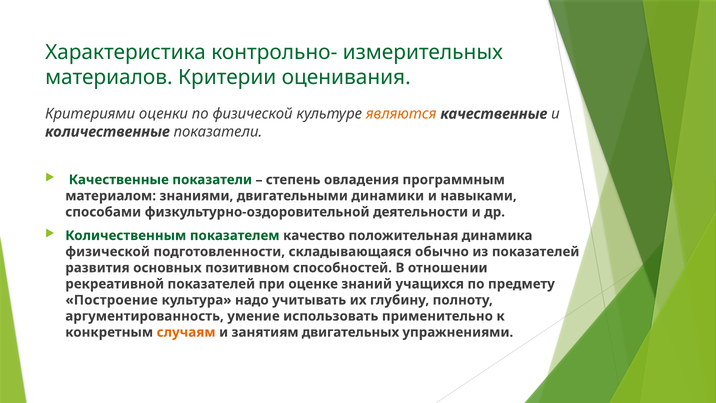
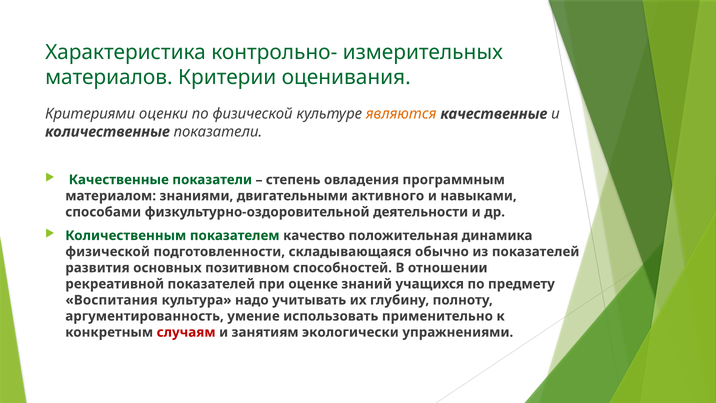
динамики: динамики -> активного
Построение: Построение -> Воспитания
случаям colour: orange -> red
двигательных: двигательных -> экологически
